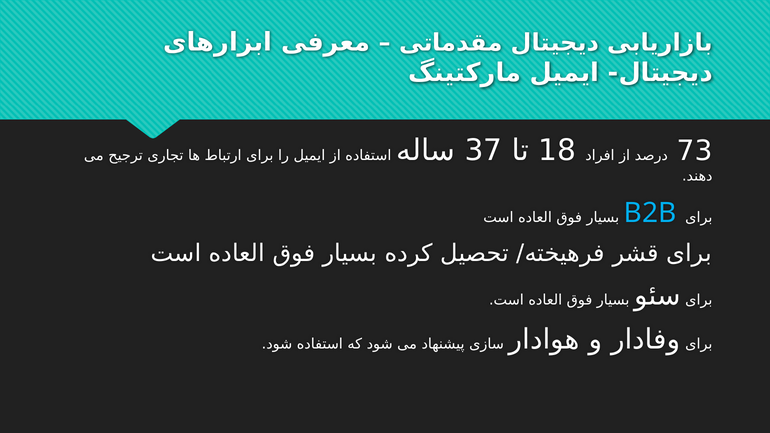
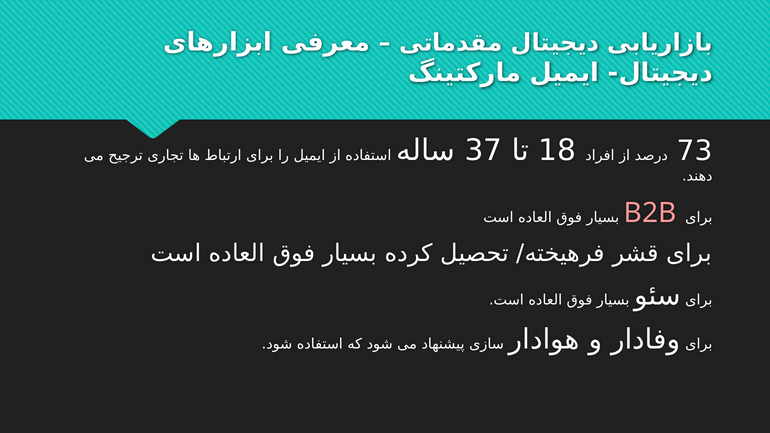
B2B colour: light blue -> pink
